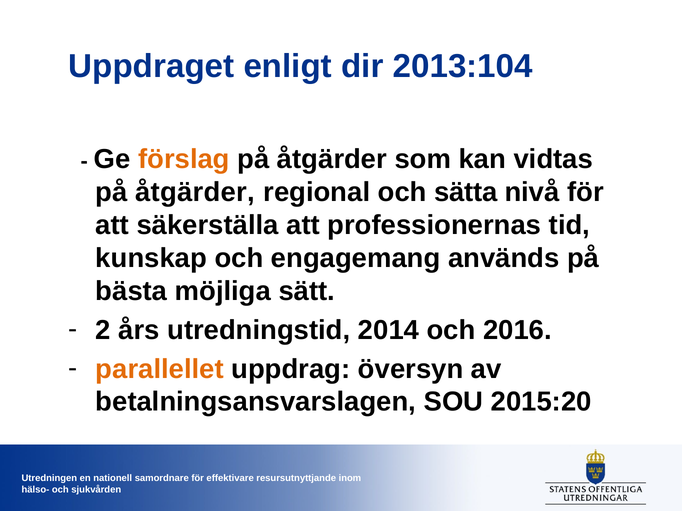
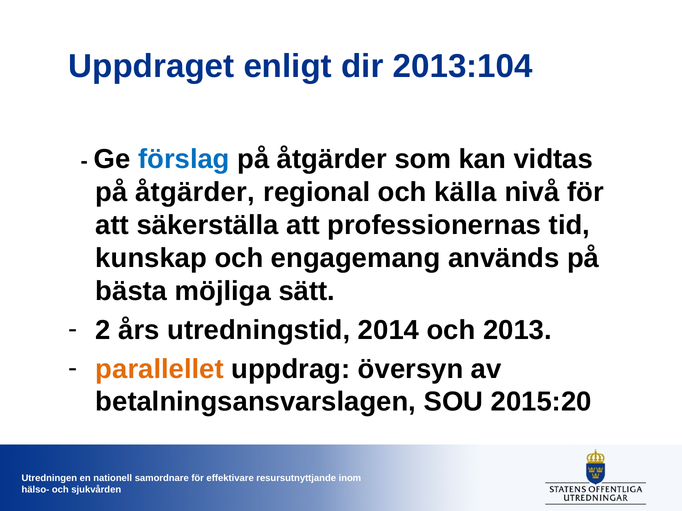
förslag colour: orange -> blue
sätta: sätta -> källa
2016: 2016 -> 2013
